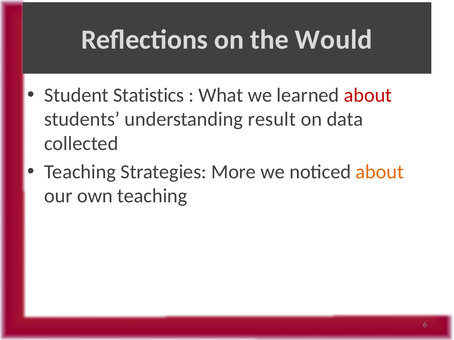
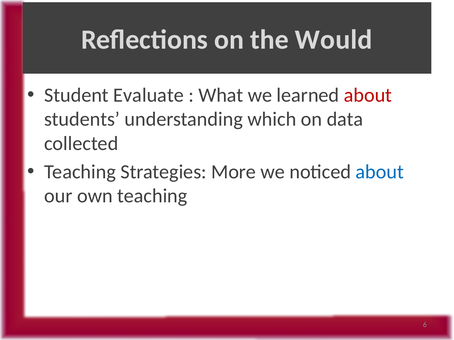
Statistics: Statistics -> Evaluate
result: result -> which
about at (380, 172) colour: orange -> blue
